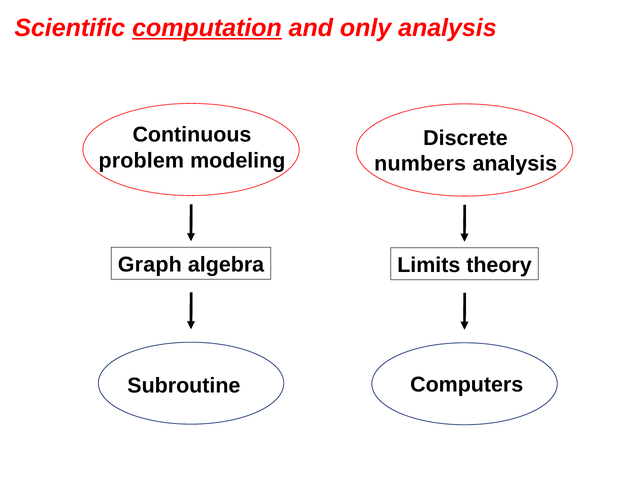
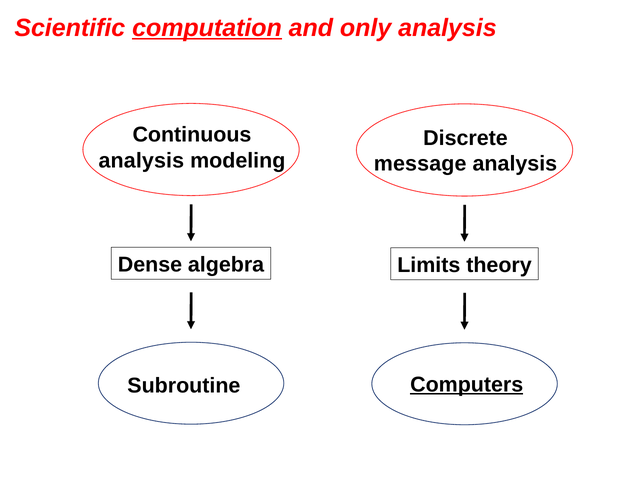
problem at (141, 161): problem -> analysis
numbers: numbers -> message
Graph: Graph -> Dense
Computers underline: none -> present
